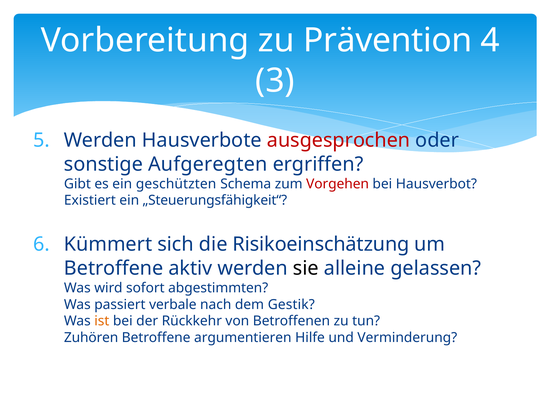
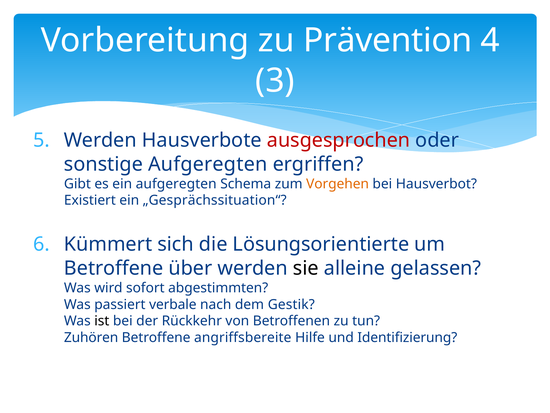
ein geschützten: geschützten -> aufgeregten
Vorgehen colour: red -> orange
„Steuerungsfähigkeit“: „Steuerungsfähigkeit“ -> „Gesprächssituation“
Risikoeinschätzung: Risikoeinschätzung -> Lösungsorientierte
aktiv: aktiv -> über
ist colour: orange -> black
argumentieren: argumentieren -> angriffsbereite
Verminderung: Verminderung -> Identifizierung
